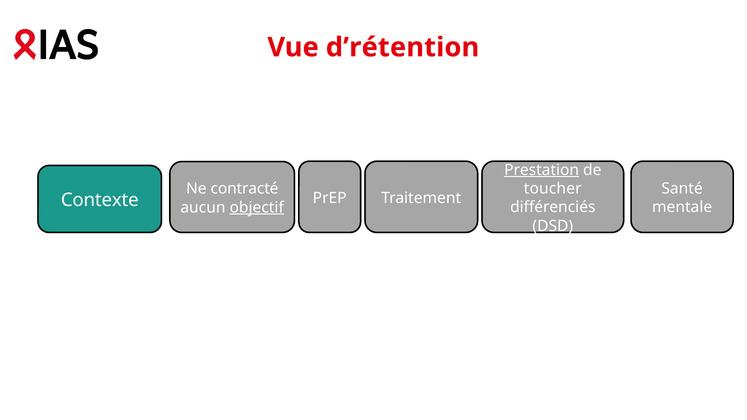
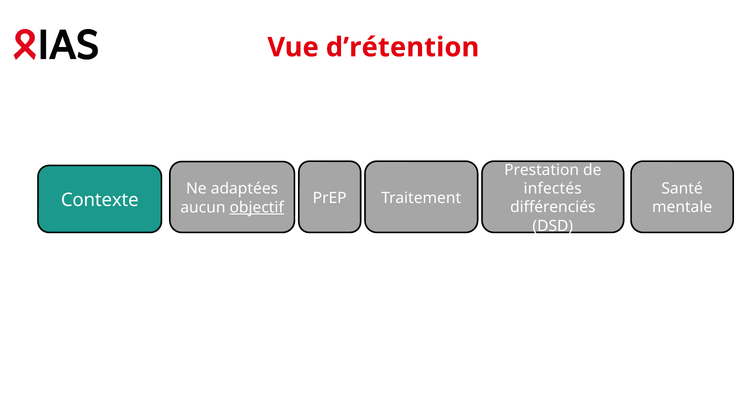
Prestation underline: present -> none
toucher: toucher -> infectés
contracté: contracté -> adaptées
